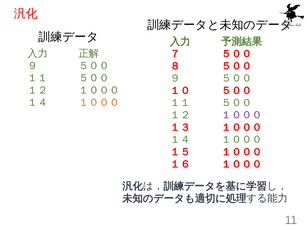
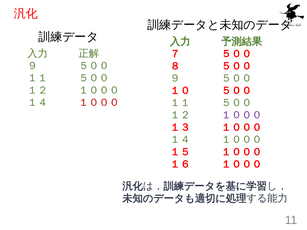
１０００ at (99, 103) colour: orange -> red
